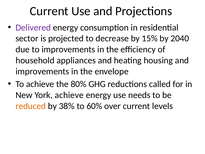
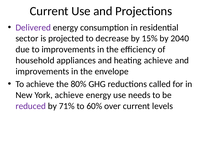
heating housing: housing -> achieve
reduced colour: orange -> purple
38%: 38% -> 71%
